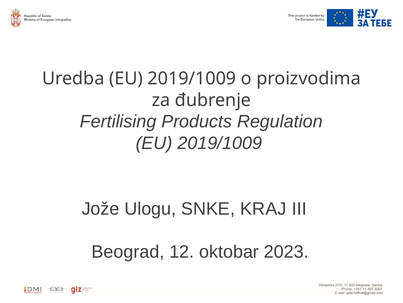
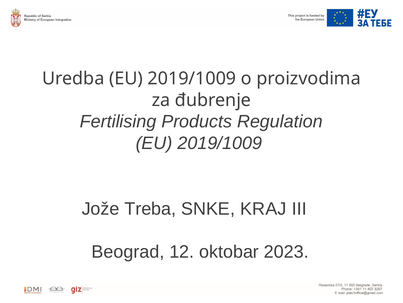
Ulogu: Ulogu -> Treba
